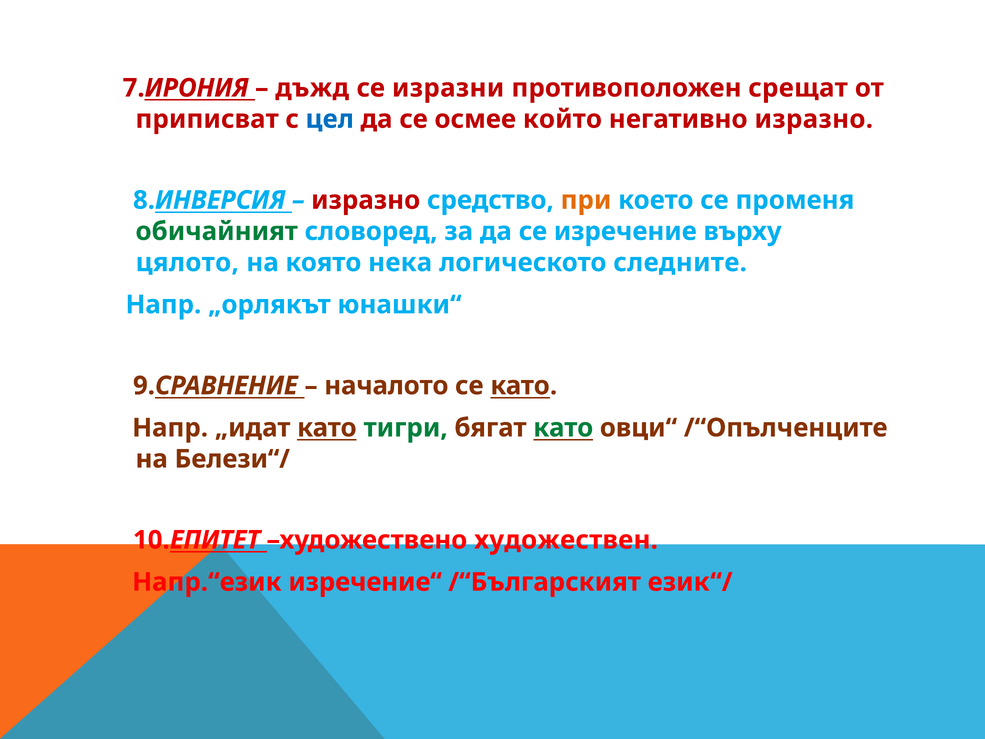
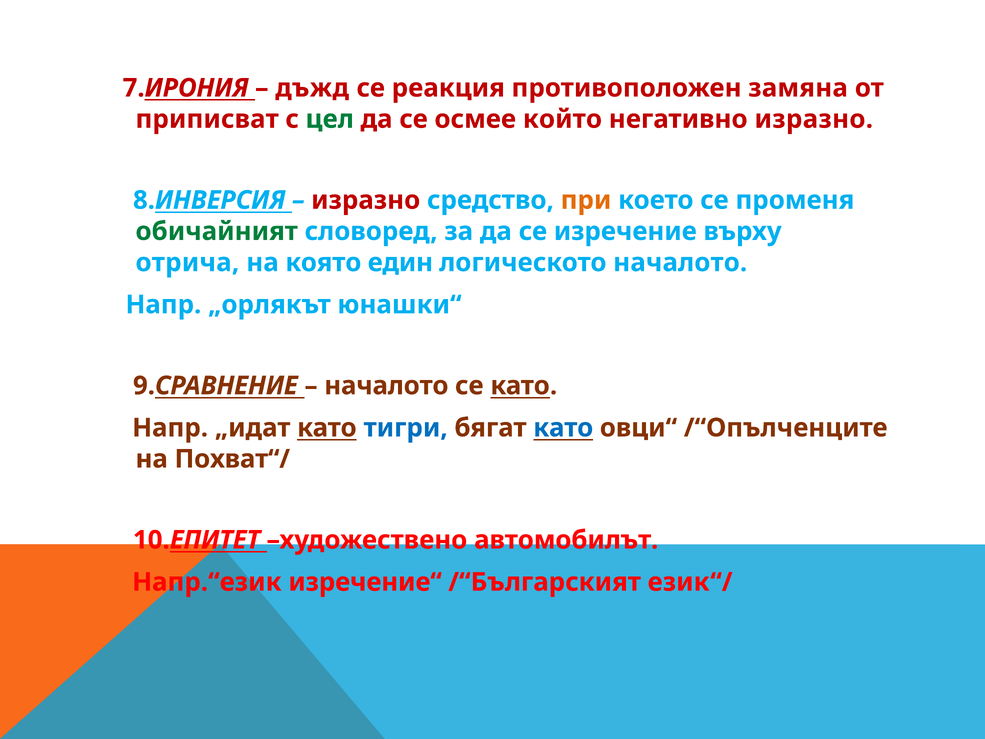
изразни: изразни -> реакция
срещат: срещат -> замяна
цел colour: blue -> green
цялото: цялото -> отрича
нека: нека -> един
логическото следните: следните -> началото
тигри colour: green -> blue
като at (563, 428) colour: green -> blue
Белези“/: Белези“/ -> Похват“/
художествен: художествен -> автомобилът
